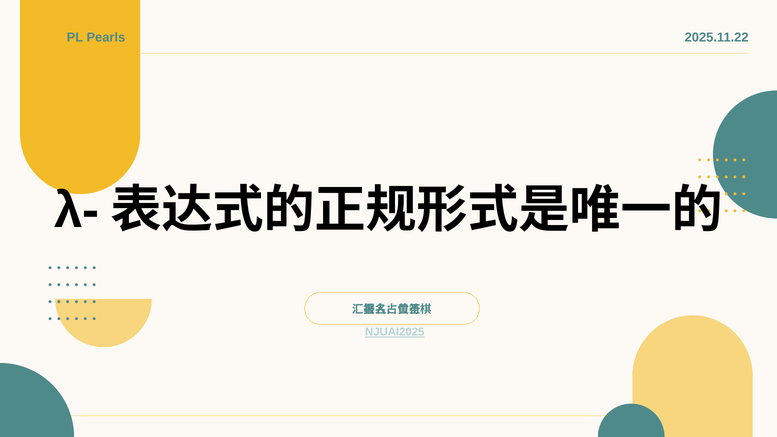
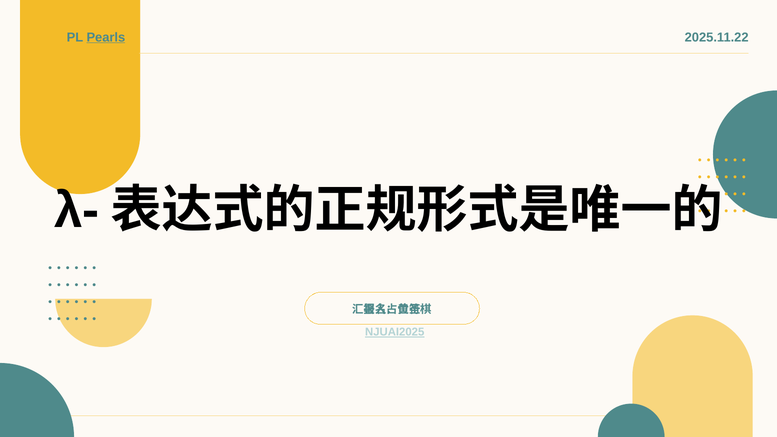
Pearls underline: none -> present
